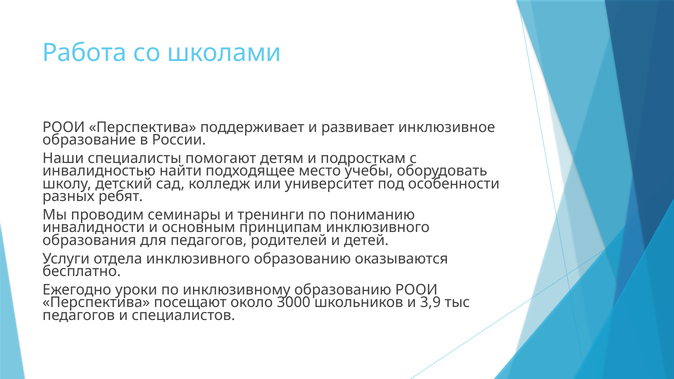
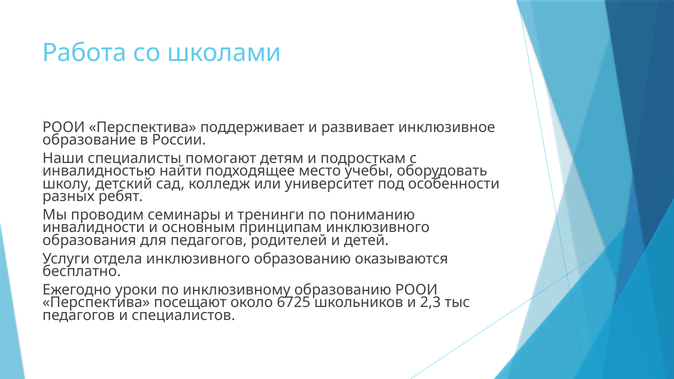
3000: 3000 -> 6725
3,9: 3,9 -> 2,3
